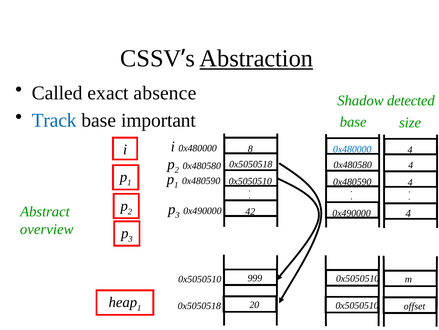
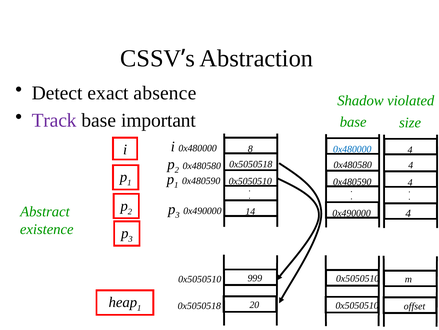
Abstraction underline: present -> none
Called: Called -> Detect
detected: detected -> violated
Track colour: blue -> purple
42: 42 -> 14
overview: overview -> existence
